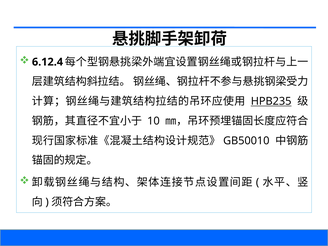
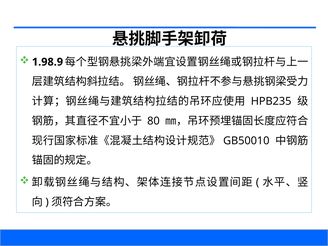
6.12.4: 6.12.4 -> 1.98.9
HPB235 underline: present -> none
10: 10 -> 80
